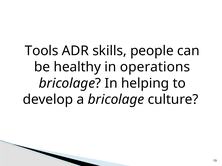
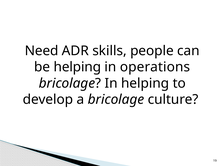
Tools: Tools -> Need
be healthy: healthy -> helping
